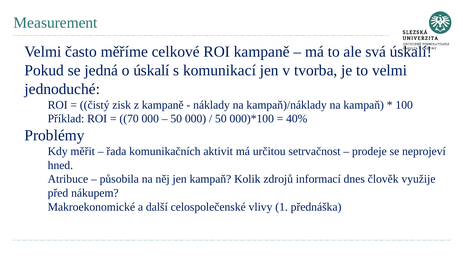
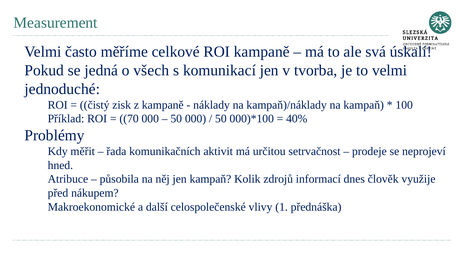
o úskalí: úskalí -> všech
